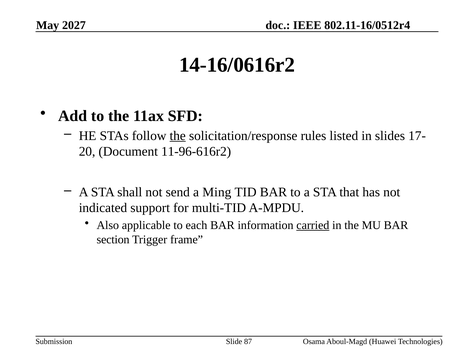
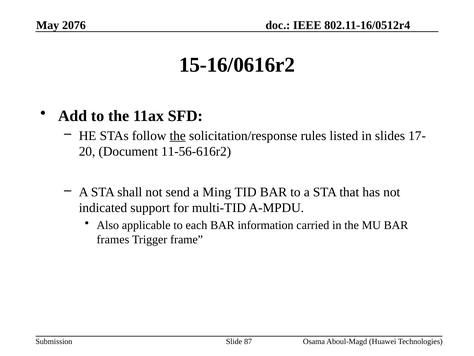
2027: 2027 -> 2076
14-16/0616r2: 14-16/0616r2 -> 15-16/0616r2
11-96-616r2: 11-96-616r2 -> 11-56-616r2
carried underline: present -> none
section: section -> frames
